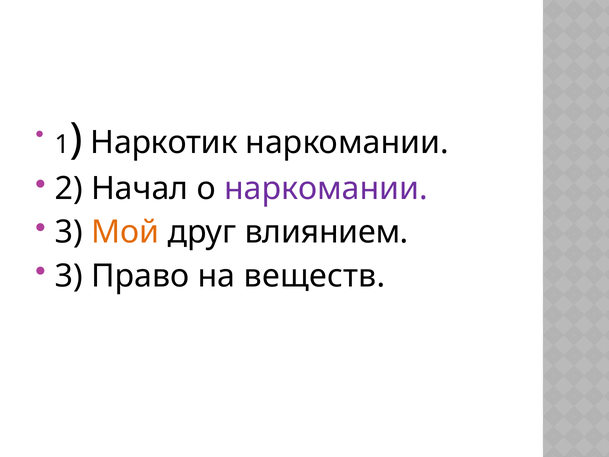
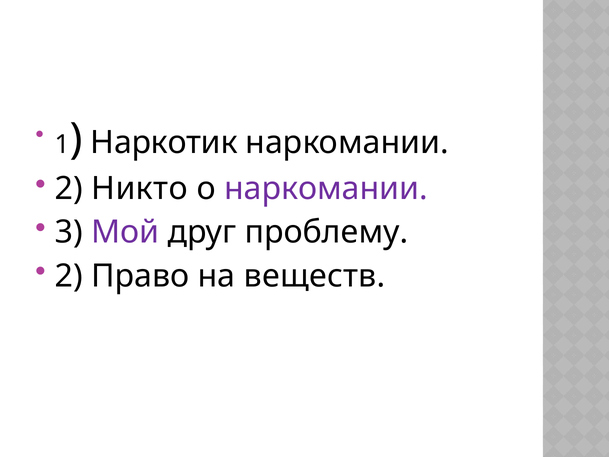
Начал: Начал -> Никто
Мой colour: orange -> purple
влиянием: влиянием -> проблему
3 at (69, 276): 3 -> 2
